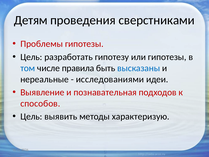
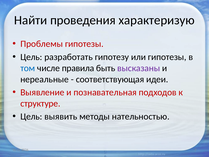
Детям: Детям -> Найти
сверстниками: сверстниками -> характеризую
высказаны colour: blue -> purple
исследованиями: исследованиями -> соответствующая
способов: способов -> структуре
характеризую: характеризую -> нательностью
